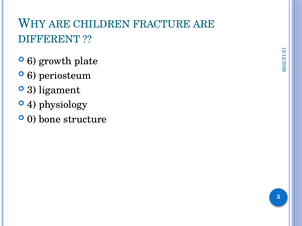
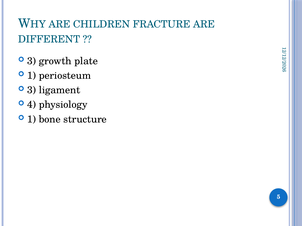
6 at (32, 61): 6 -> 3
6 at (32, 76): 6 -> 1
0 at (32, 120): 0 -> 1
